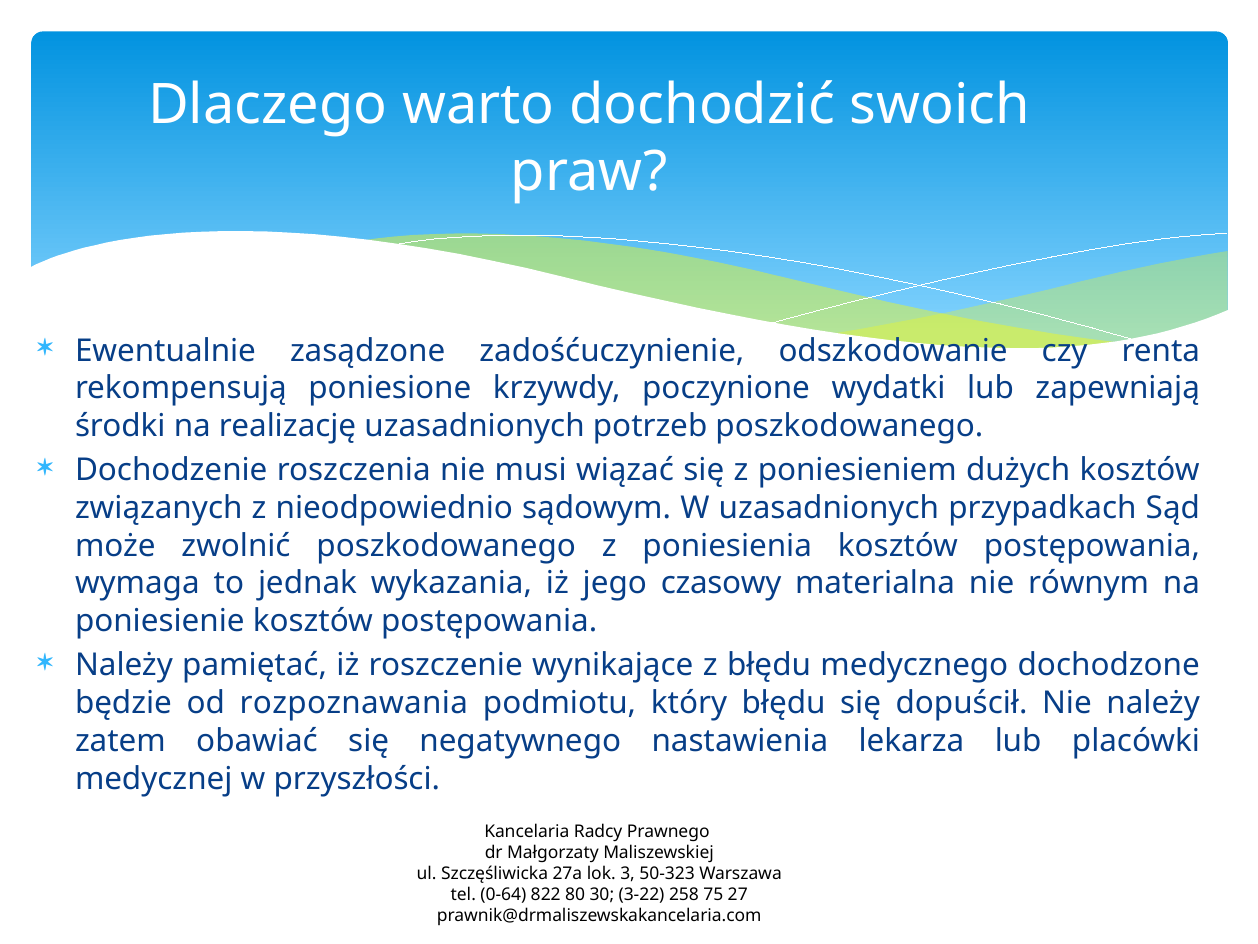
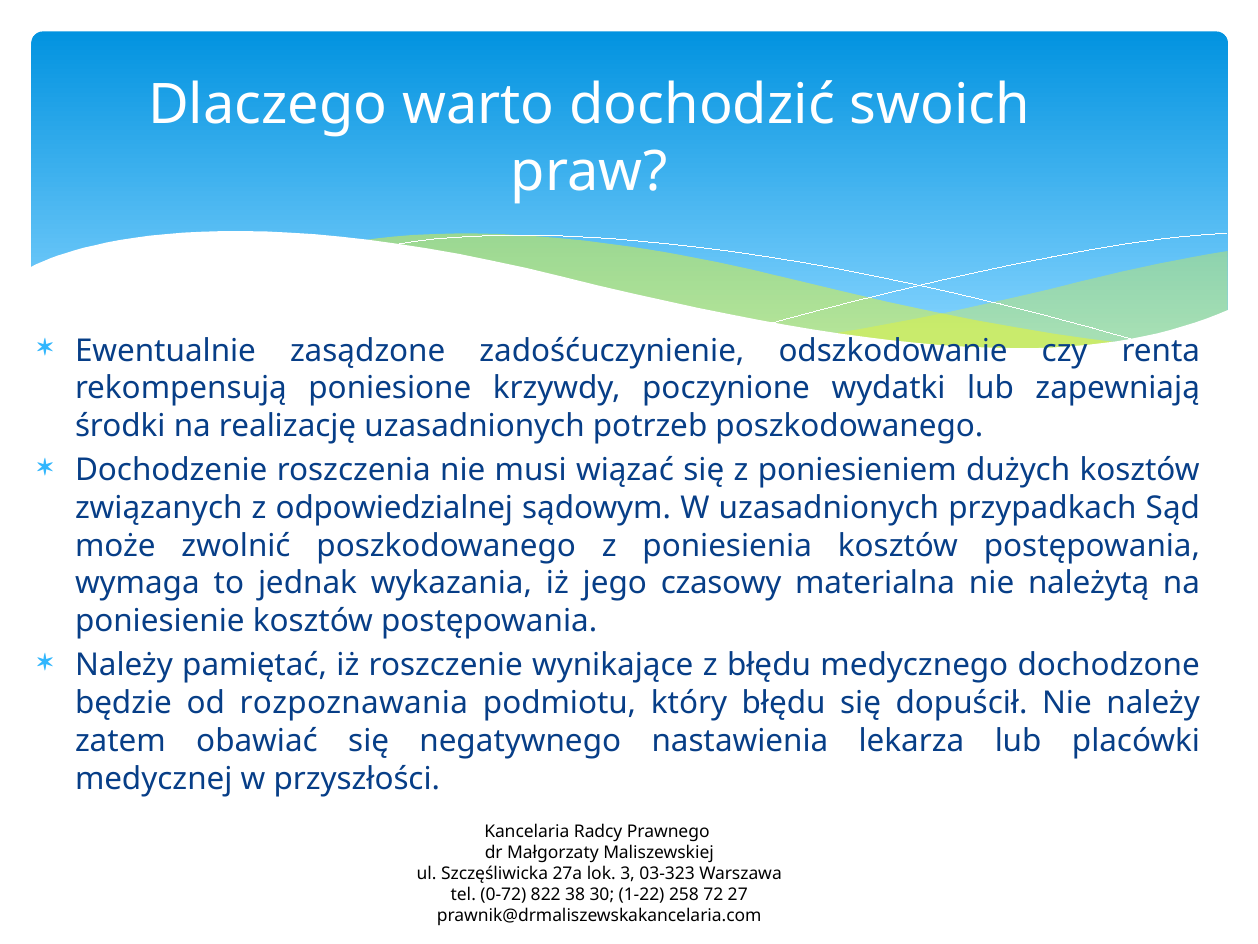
nieodpowiednio: nieodpowiednio -> odpowiedzialnej
równym: równym -> należytą
50-323: 50-323 -> 03-323
0-64: 0-64 -> 0-72
80: 80 -> 38
3-22: 3-22 -> 1-22
75: 75 -> 72
